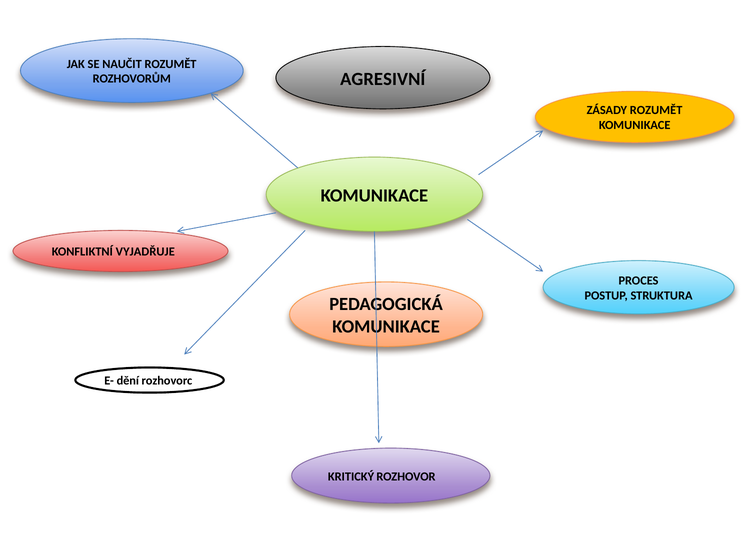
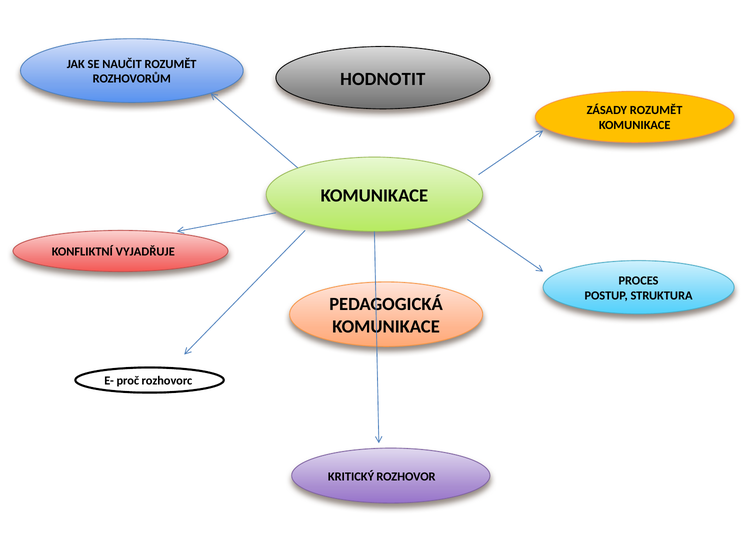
AGRESIVNÍ: AGRESIVNÍ -> HODNOTIT
dění: dění -> proč
